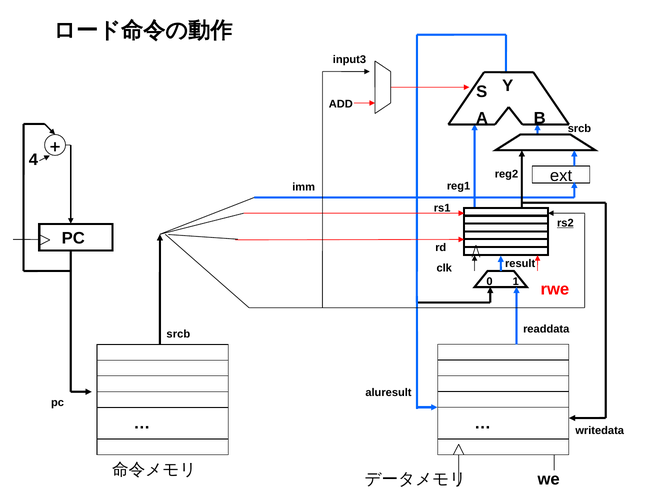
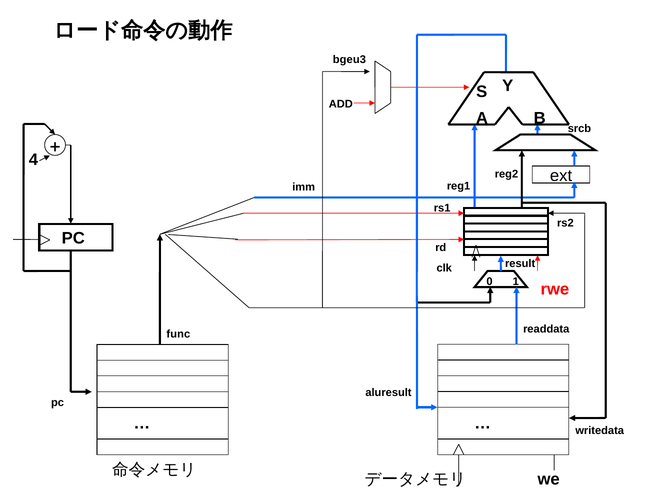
input3: input3 -> bgeu3
rs2 underline: present -> none
srcb at (178, 334): srcb -> func
